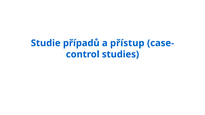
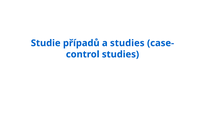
a přístup: přístup -> studies
